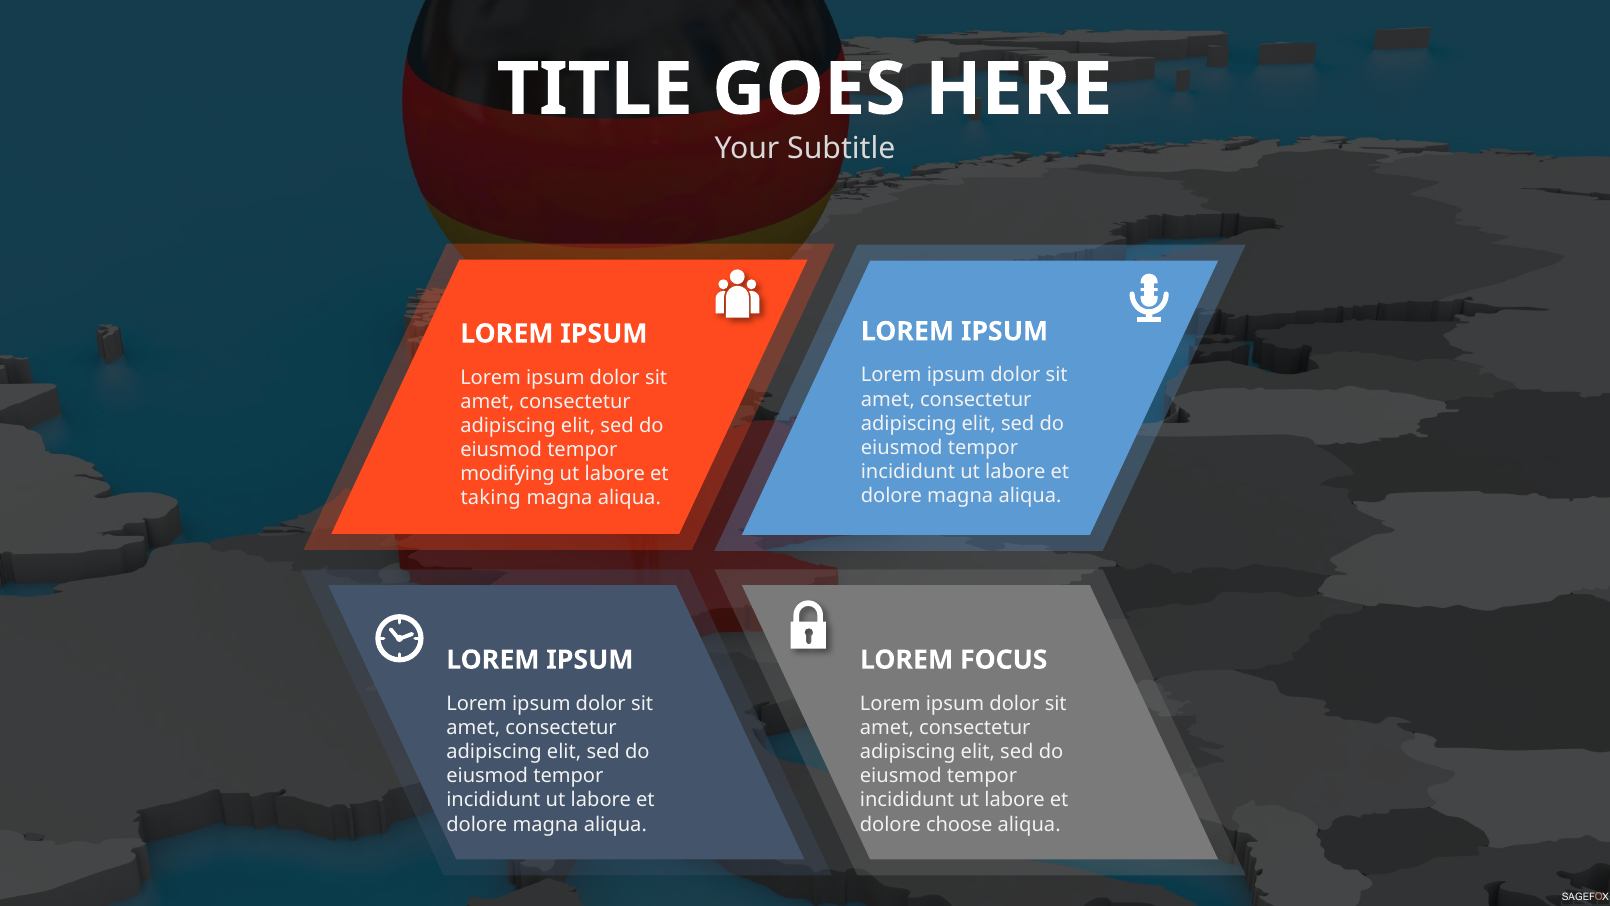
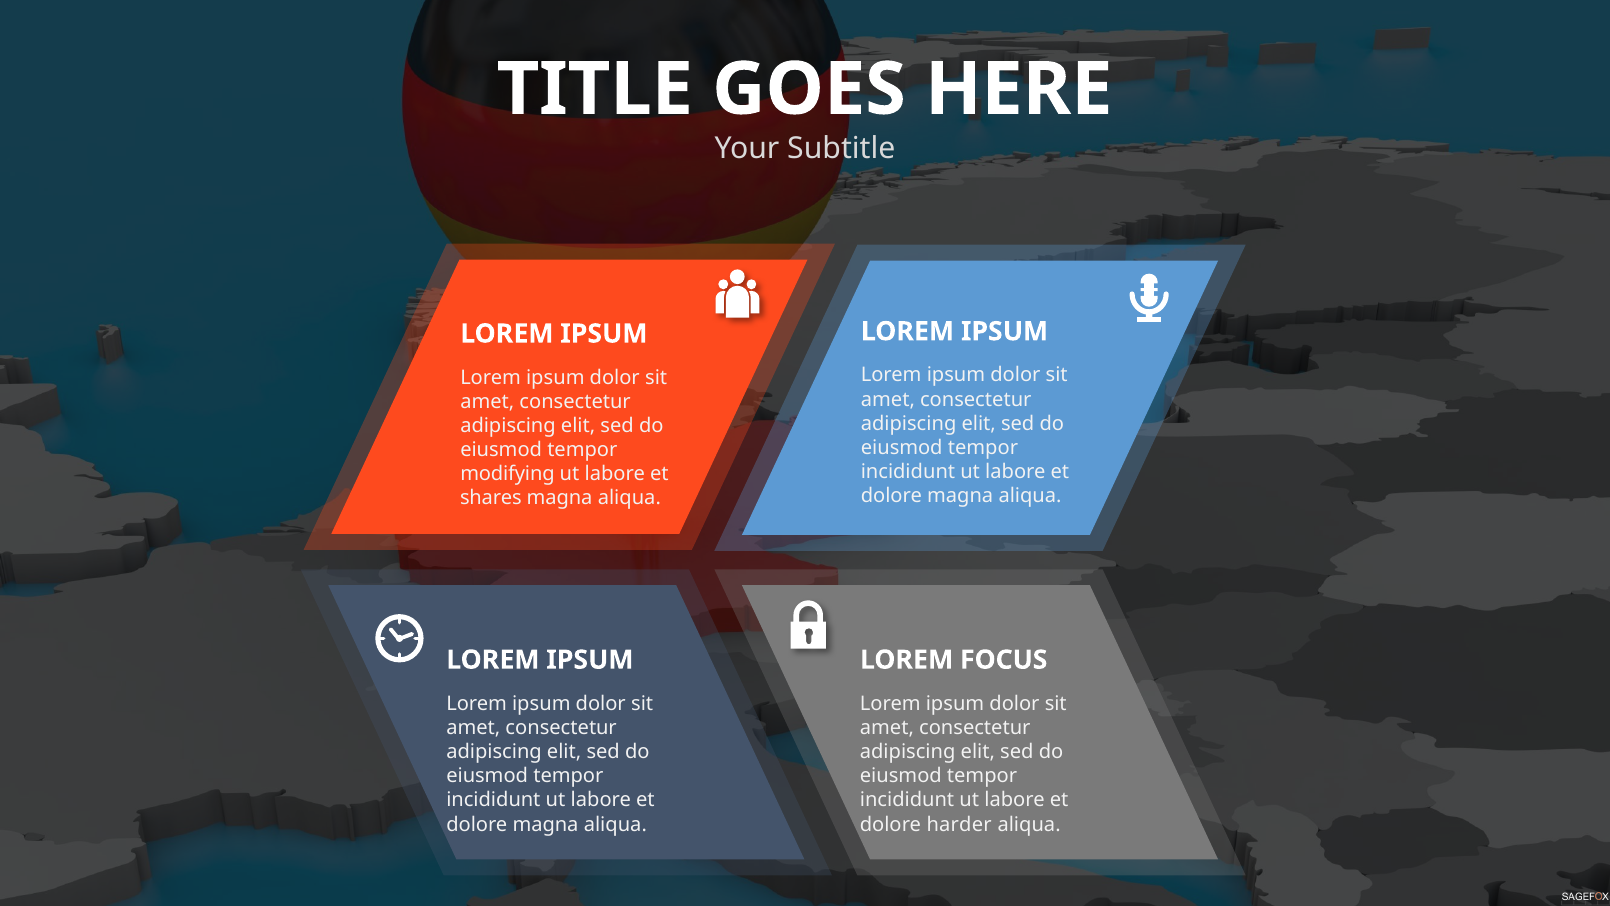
taking: taking -> shares
choose: choose -> harder
